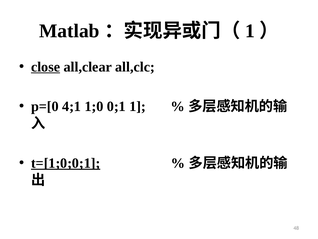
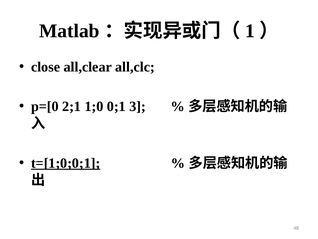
close underline: present -> none
4;1: 4;1 -> 2;1
0;1 1: 1 -> 3
